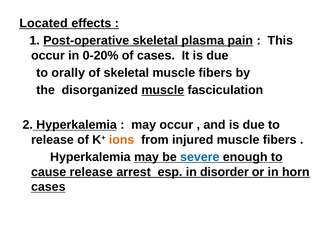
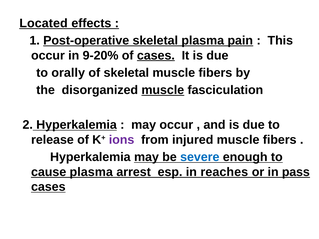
0-20%: 0-20% -> 9-20%
cases at (156, 55) underline: none -> present
ions colour: orange -> purple
cause release: release -> plasma
disorder: disorder -> reaches
horn: horn -> pass
